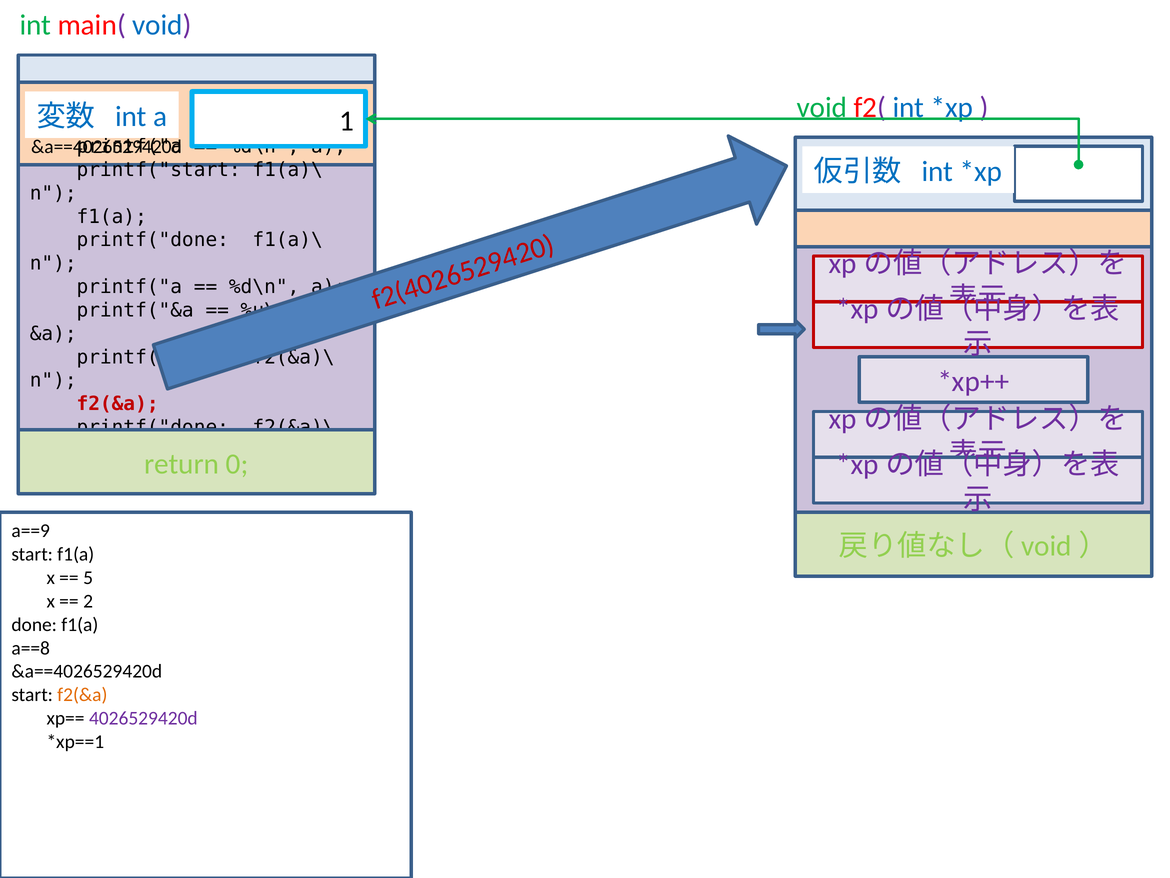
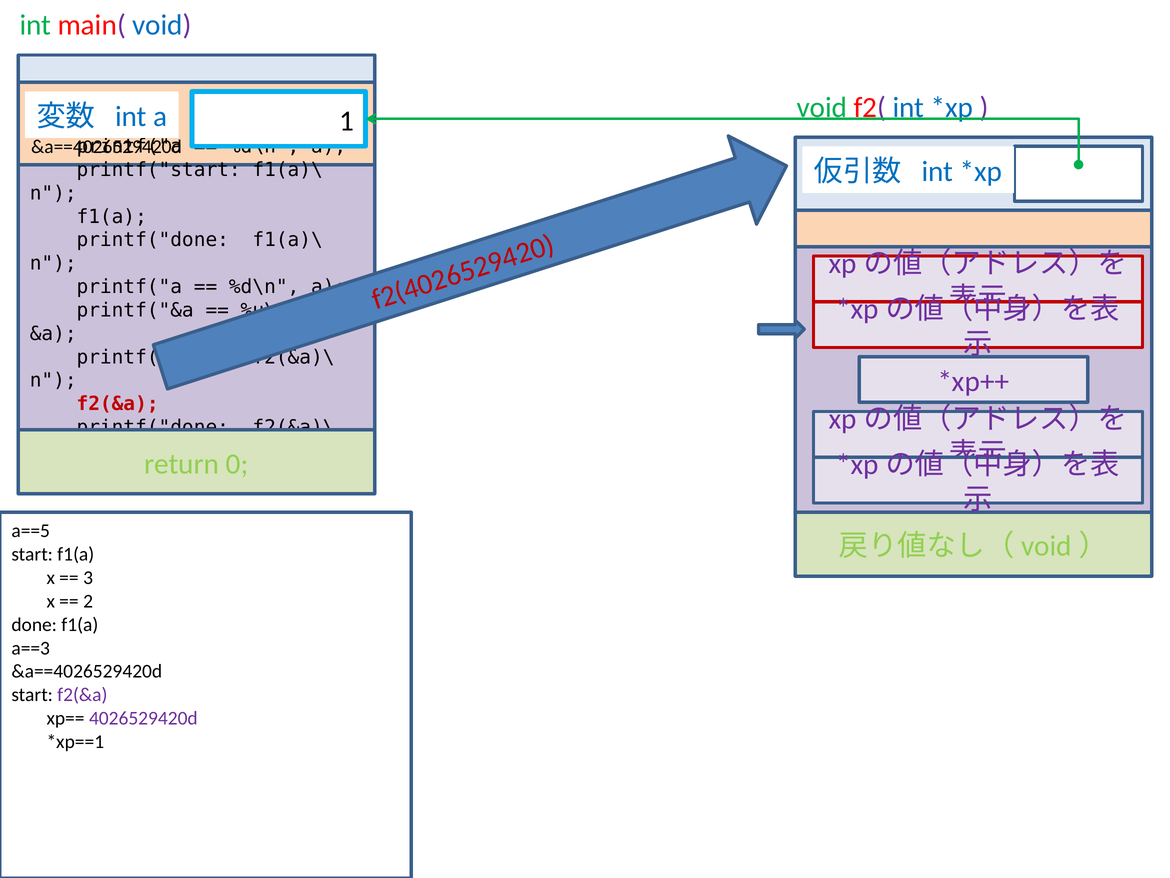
a==9: a==9 -> a==5
5 at (88, 578): 5 -> 3
a==8: a==8 -> a==3
f2(&a at (82, 695) colour: orange -> purple
